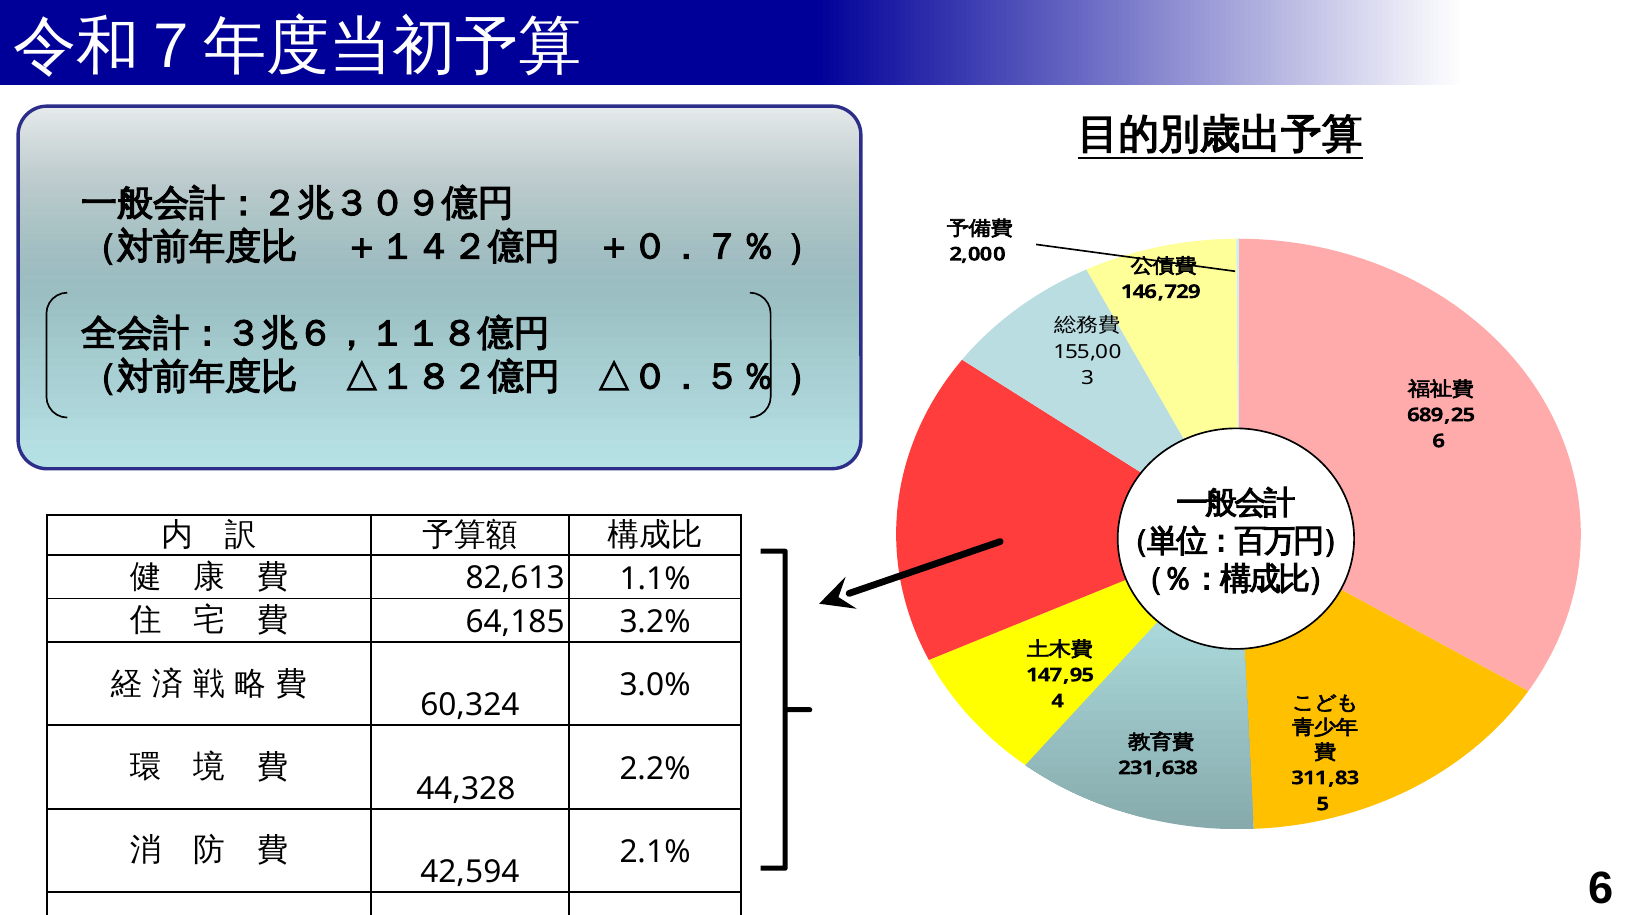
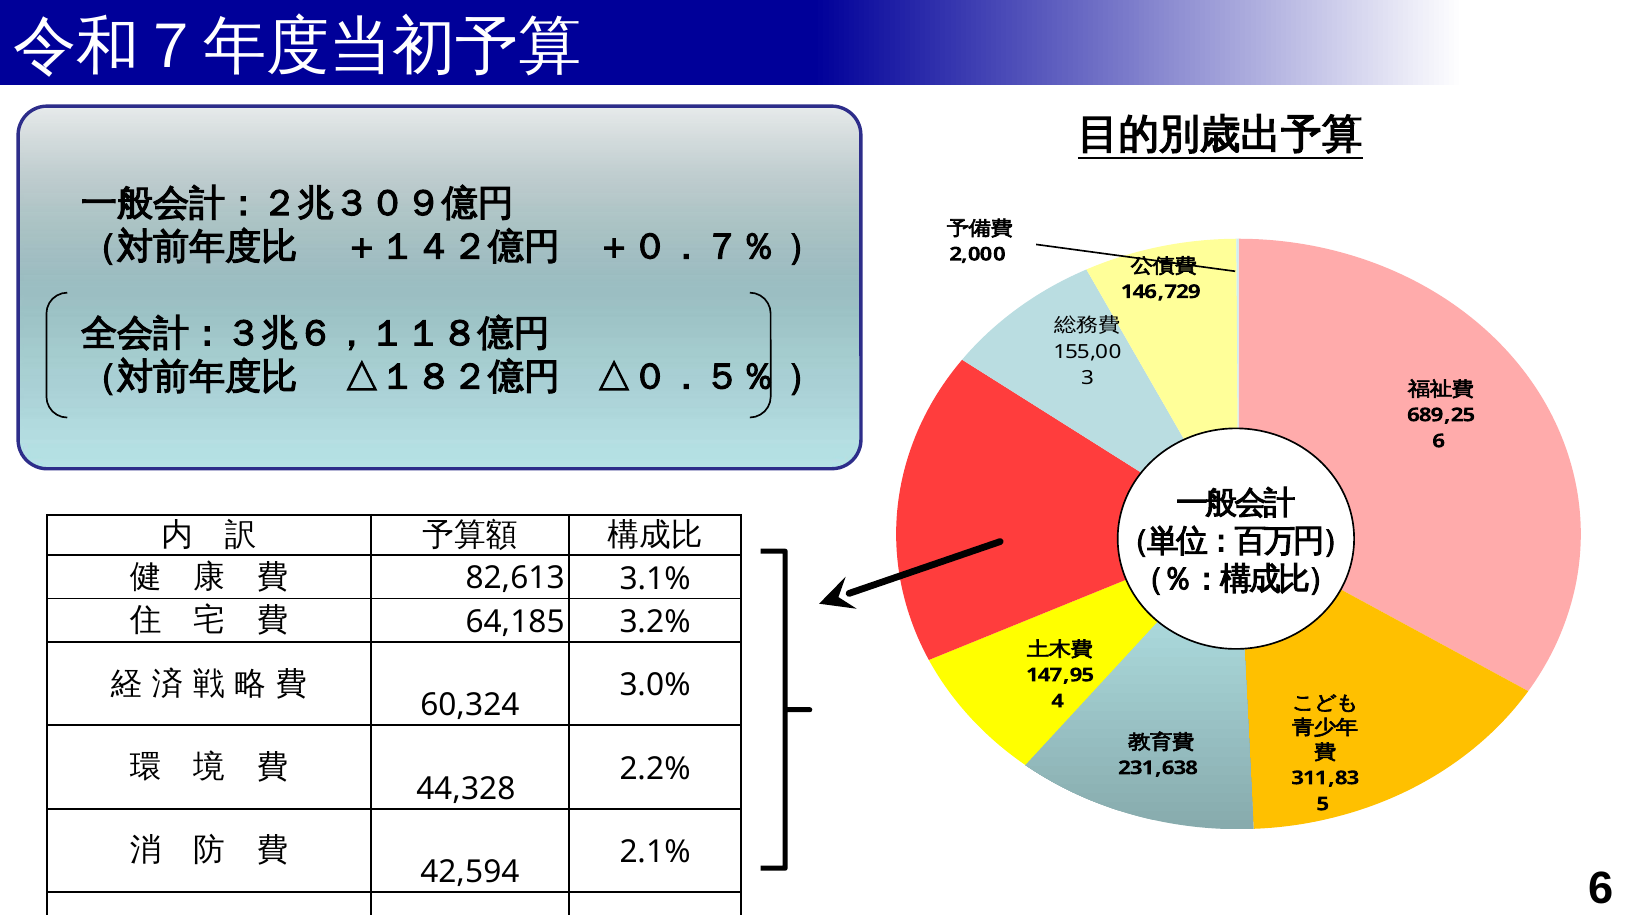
1.1%: 1.1% -> 3.1%
